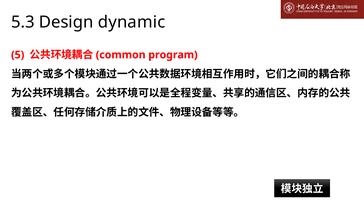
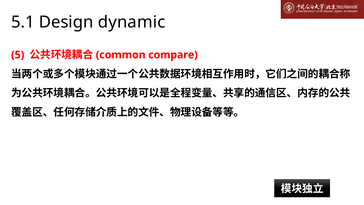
5.3: 5.3 -> 5.1
program: program -> compare
